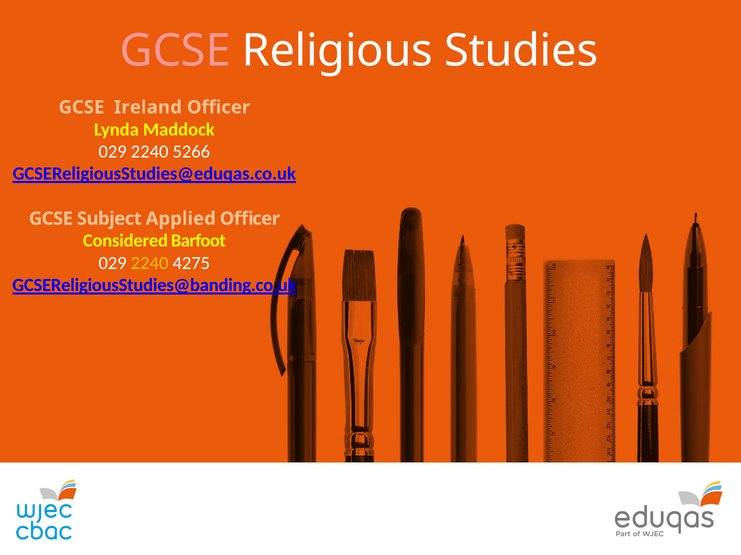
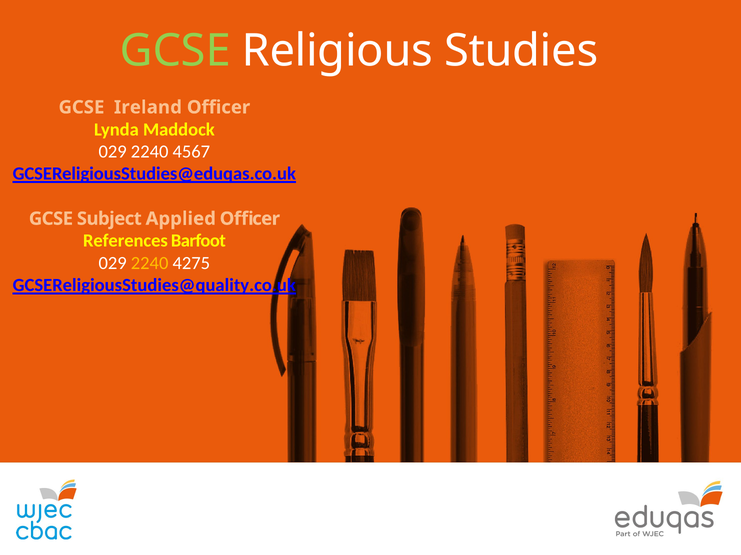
GCSE at (175, 51) colour: pink -> light green
5266: 5266 -> 4567
Considered: Considered -> References
GCSEReligiousStudies@banding.co.uk: GCSEReligiousStudies@banding.co.uk -> GCSEReligiousStudies@quality.co.uk
